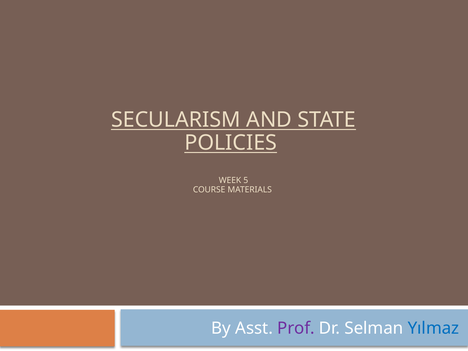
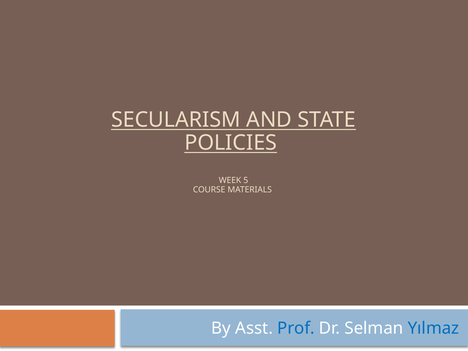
Prof colour: purple -> blue
